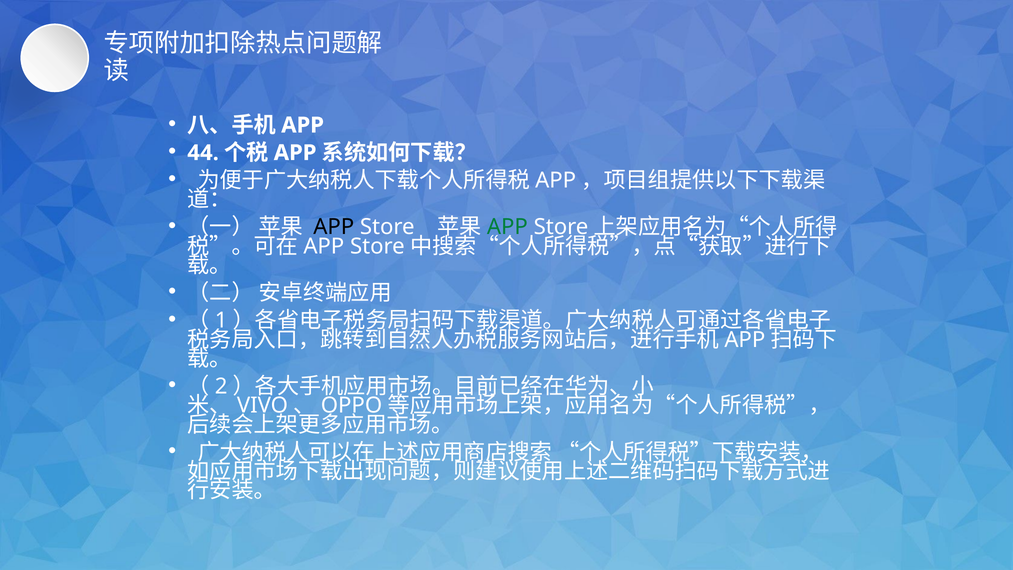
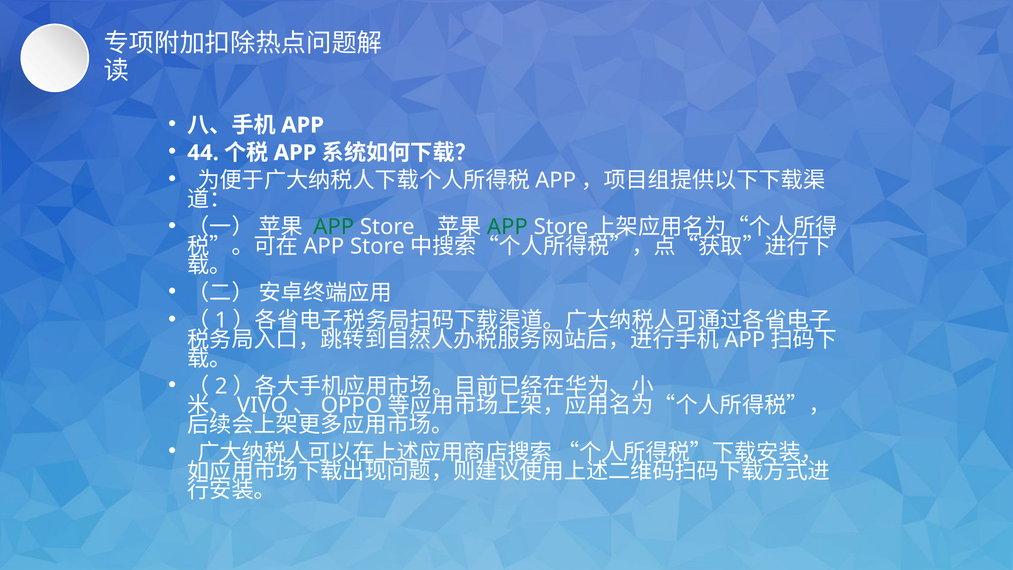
APP at (334, 227) colour: black -> green
